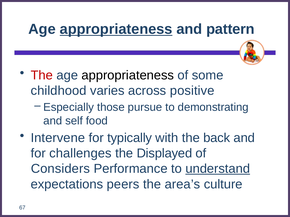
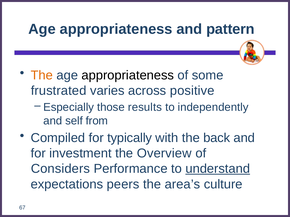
appropriateness at (116, 29) underline: present -> none
The at (42, 75) colour: red -> orange
childhood: childhood -> frustrated
pursue: pursue -> results
demonstrating: demonstrating -> independently
food: food -> from
Intervene: Intervene -> Compiled
challenges: challenges -> investment
Displayed: Displayed -> Overview
